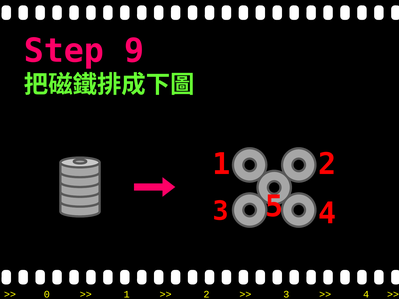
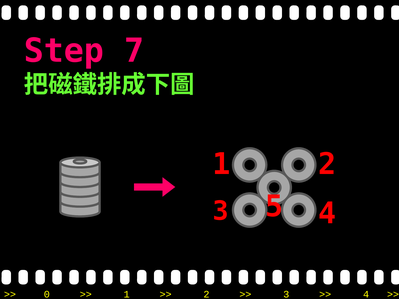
9: 9 -> 7
